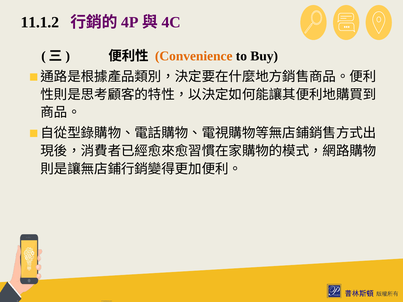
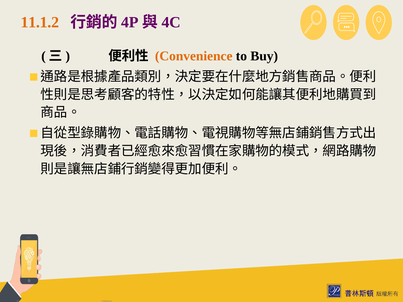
11.1.2 colour: black -> orange
